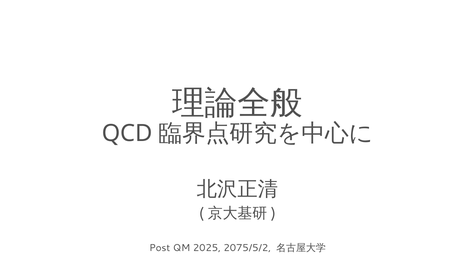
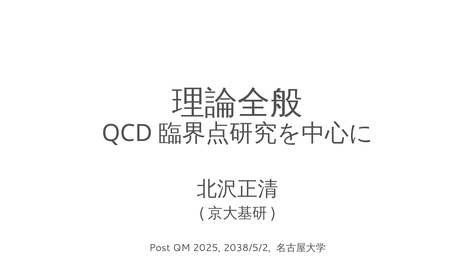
2075/5/2: 2075/5/2 -> 2038/5/2
